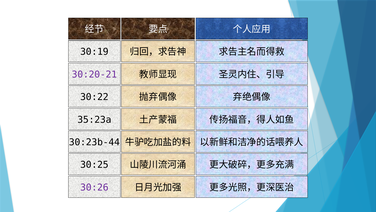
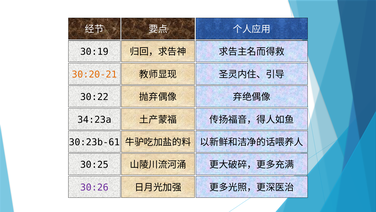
30:20-21 colour: purple -> orange
35:23a: 35:23a -> 34:23a
30:23b-44: 30:23b-44 -> 30:23b-61
